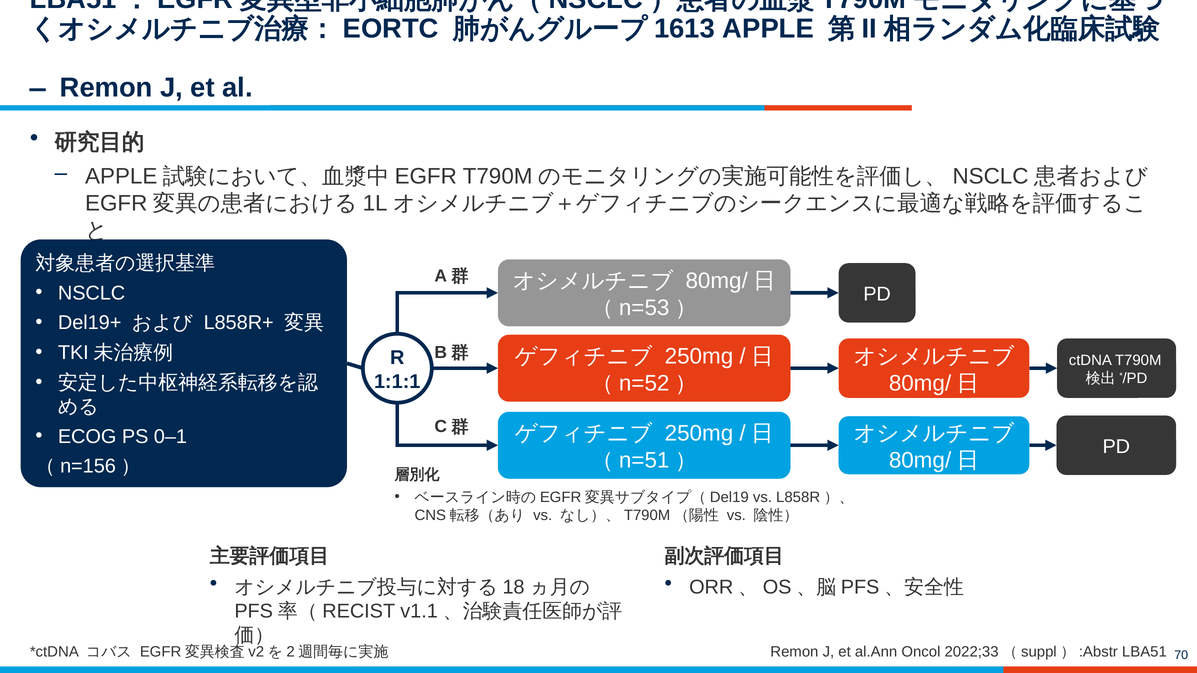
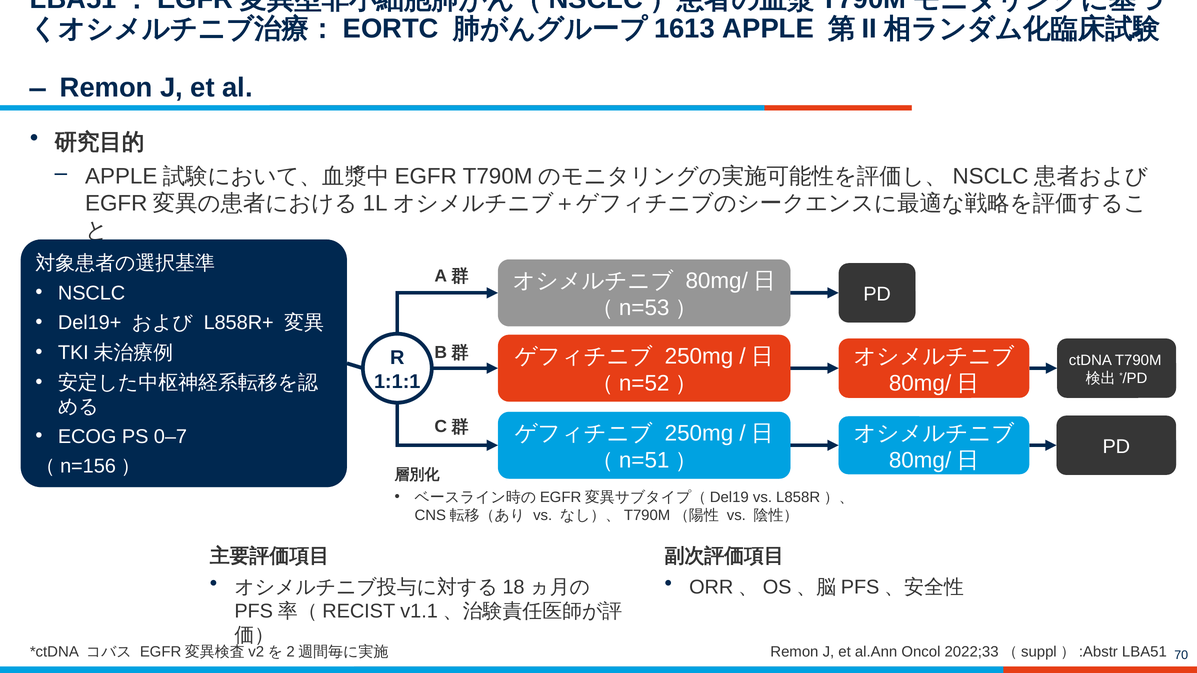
0–1: 0–1 -> 0–7
